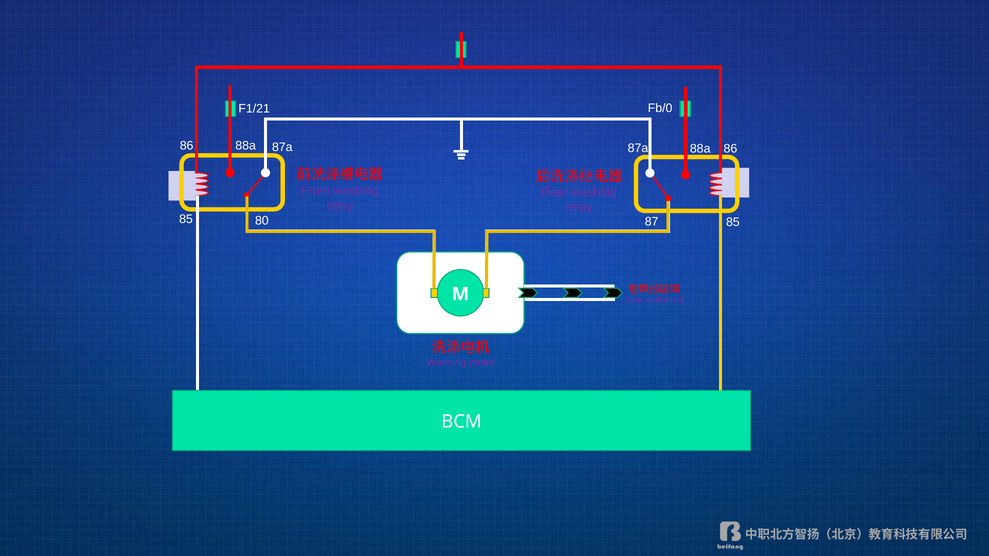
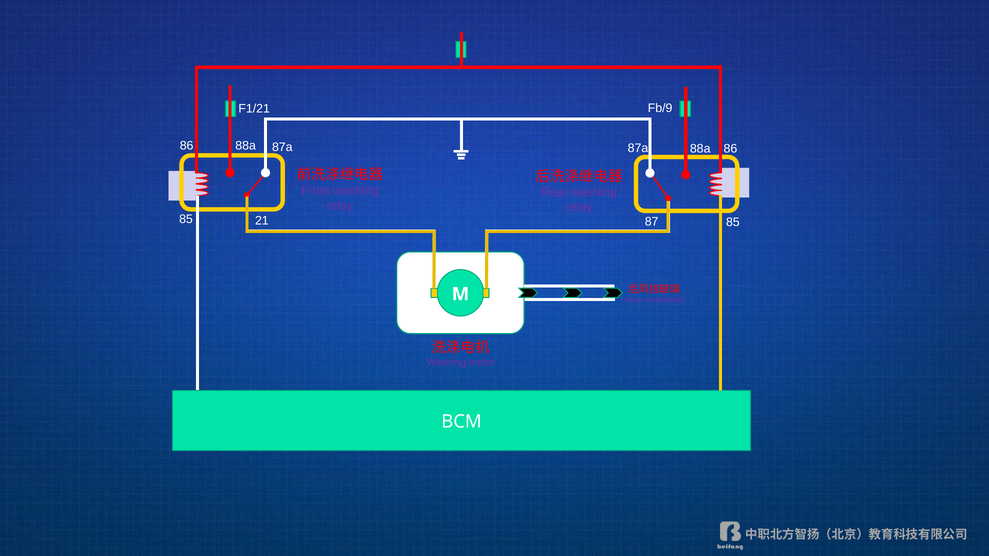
Fb/0: Fb/0 -> Fb/9
80: 80 -> 21
